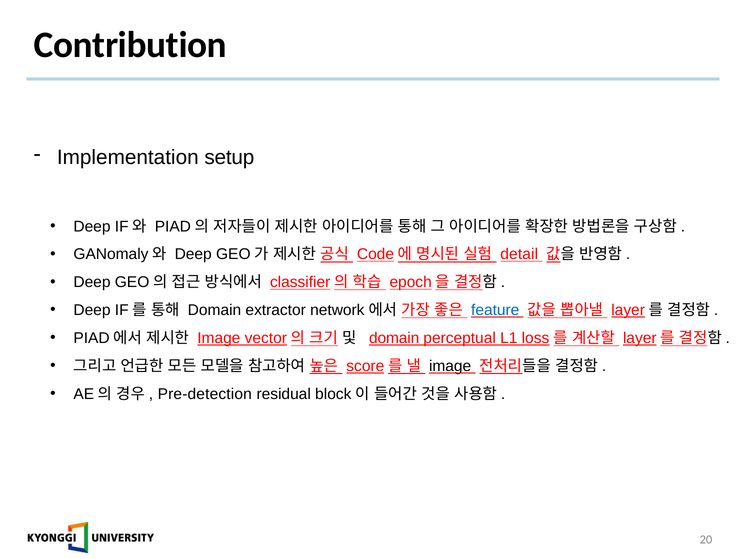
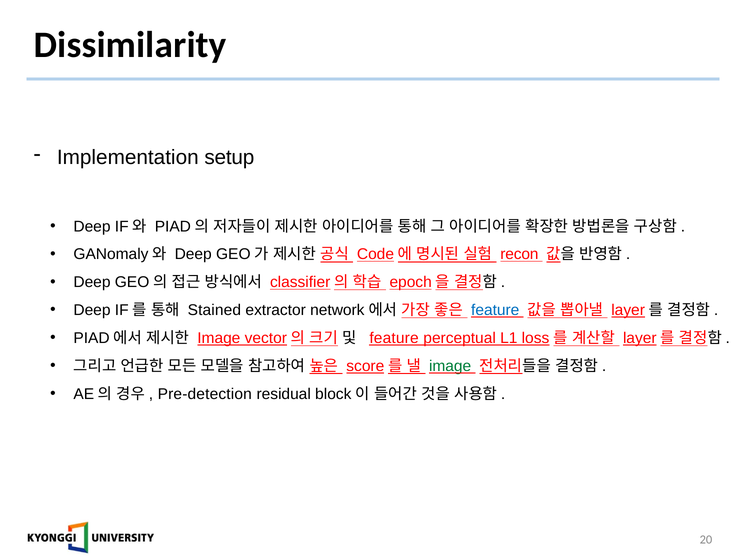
Contribution: Contribution -> Dissimilarity
detail: detail -> recon
Domain at (214, 311): Domain -> Stained
domain at (394, 338): domain -> feature
image at (450, 366) colour: black -> green
